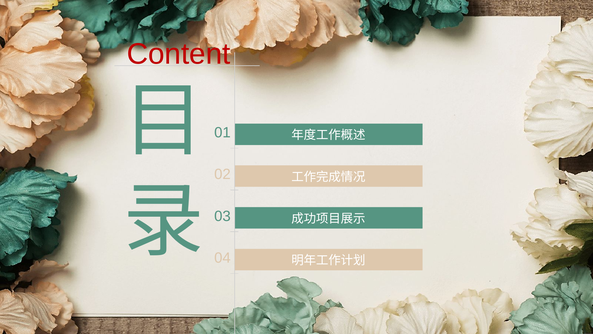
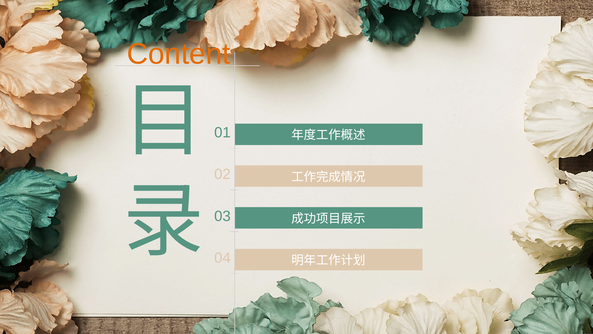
Content colour: red -> orange
